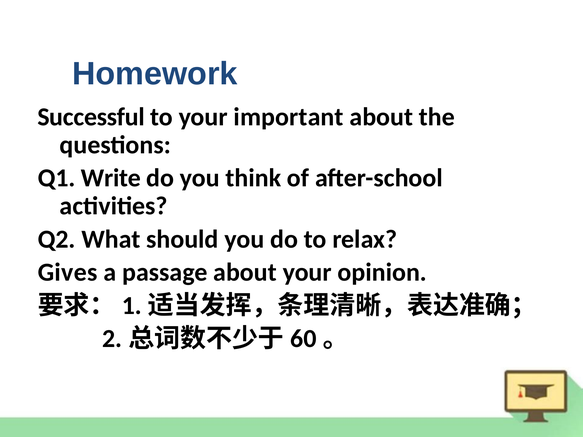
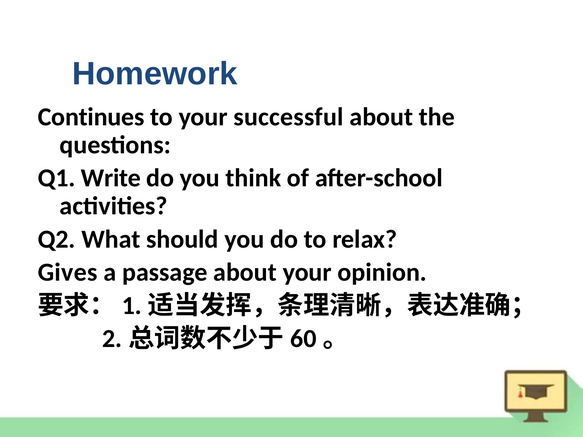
Successful: Successful -> Continues
important: important -> successful
